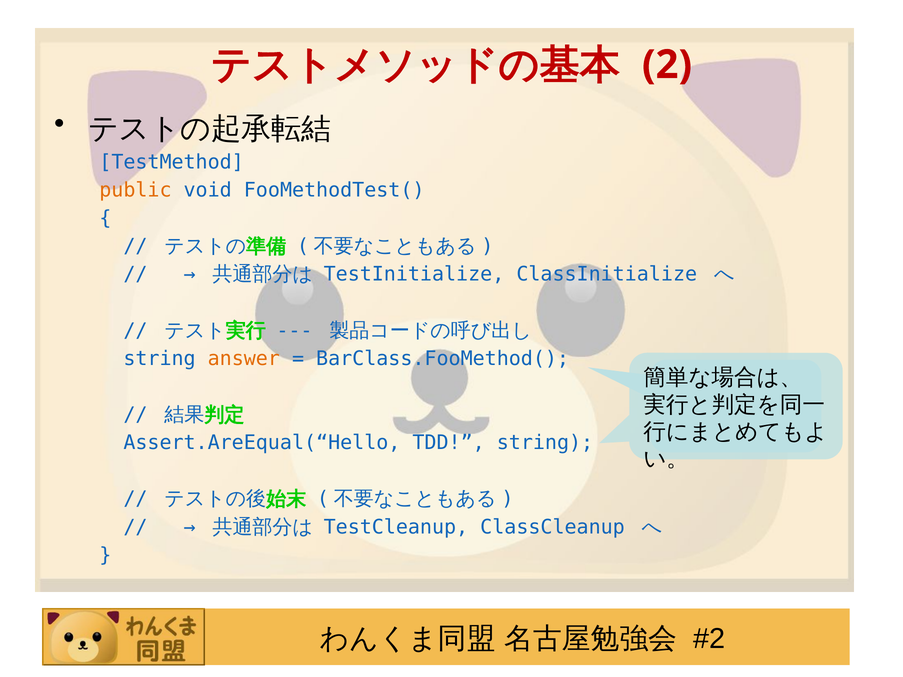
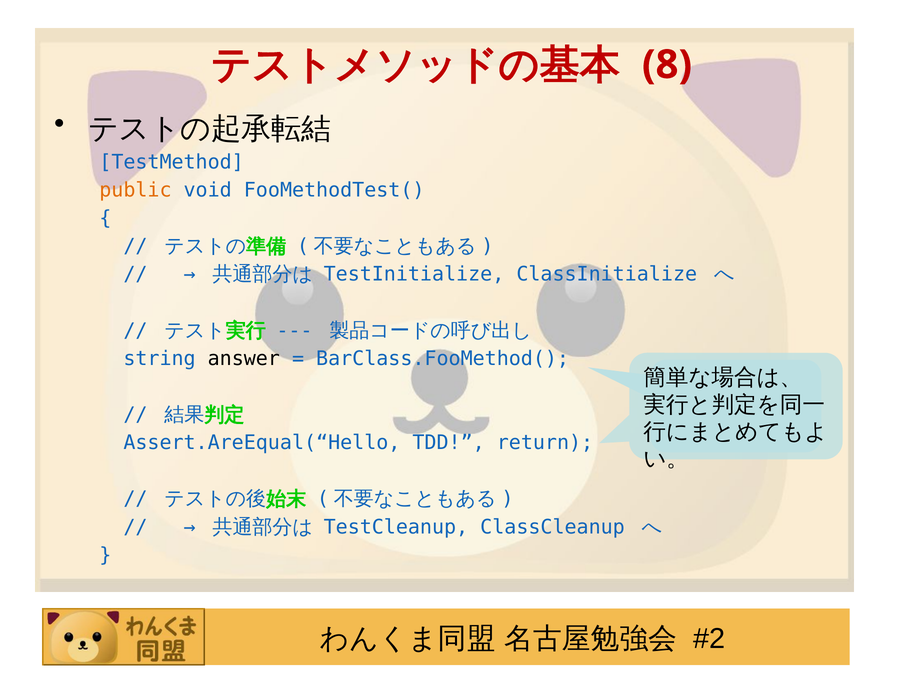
2: 2 -> 8
answer colour: orange -> black
TDD string: string -> return
